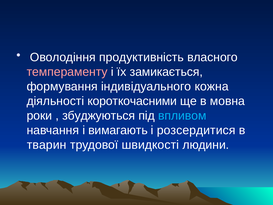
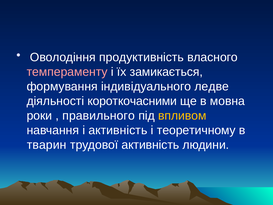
кожна: кожна -> ледве
збуджуються: збуджуються -> правильного
впливом colour: light blue -> yellow
і вимагають: вимагають -> активність
розсердитися: розсердитися -> теоретичному
трудової швидкості: швидкості -> активність
